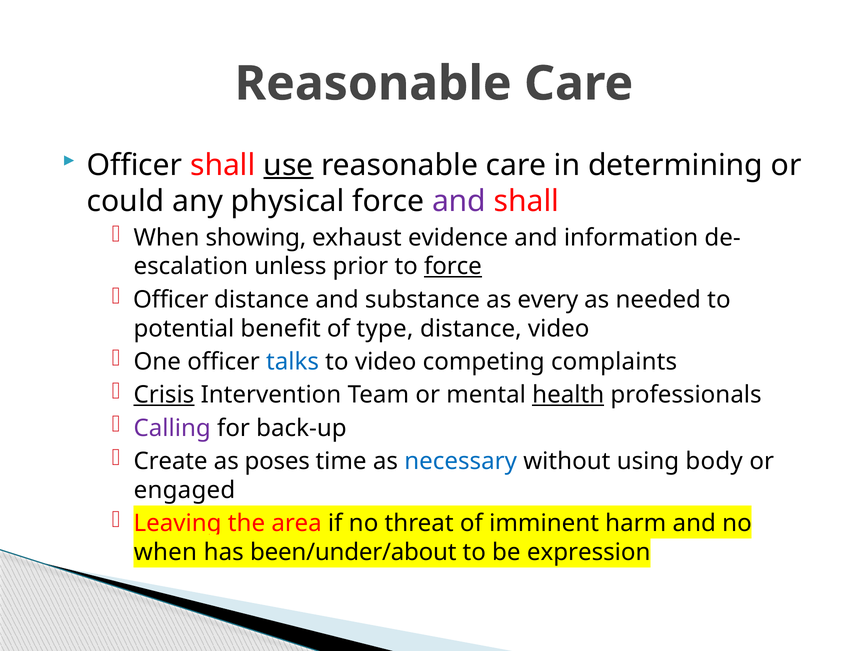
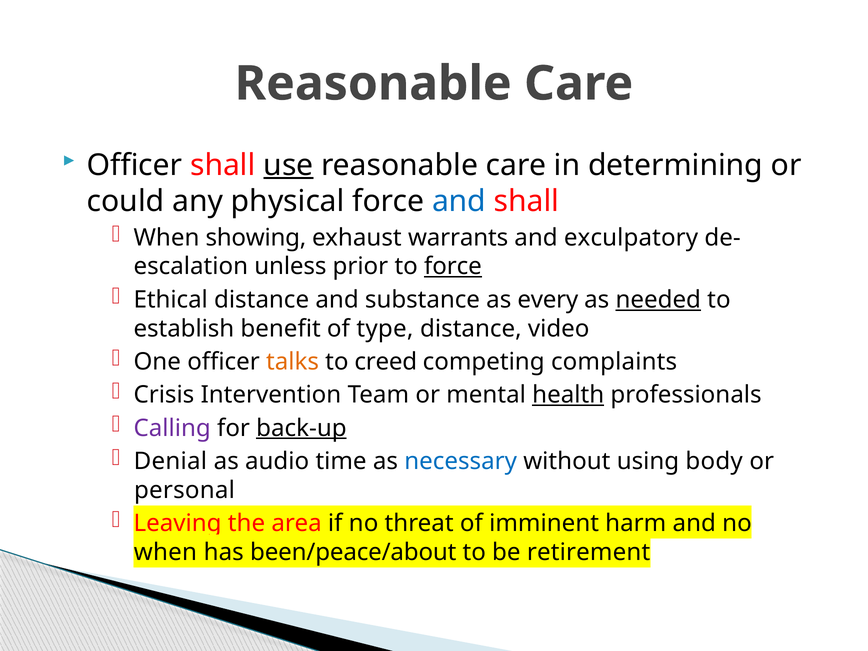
and at (459, 201) colour: purple -> blue
evidence: evidence -> warrants
information: information -> exculpatory
Officer at (171, 300): Officer -> Ethical
needed underline: none -> present
potential: potential -> establish
talks colour: blue -> orange
to video: video -> creed
Crisis underline: present -> none
back-up underline: none -> present
Create: Create -> Denial
poses: poses -> audio
engaged: engaged -> personal
been/under/about: been/under/about -> been/peace/about
expression: expression -> retirement
